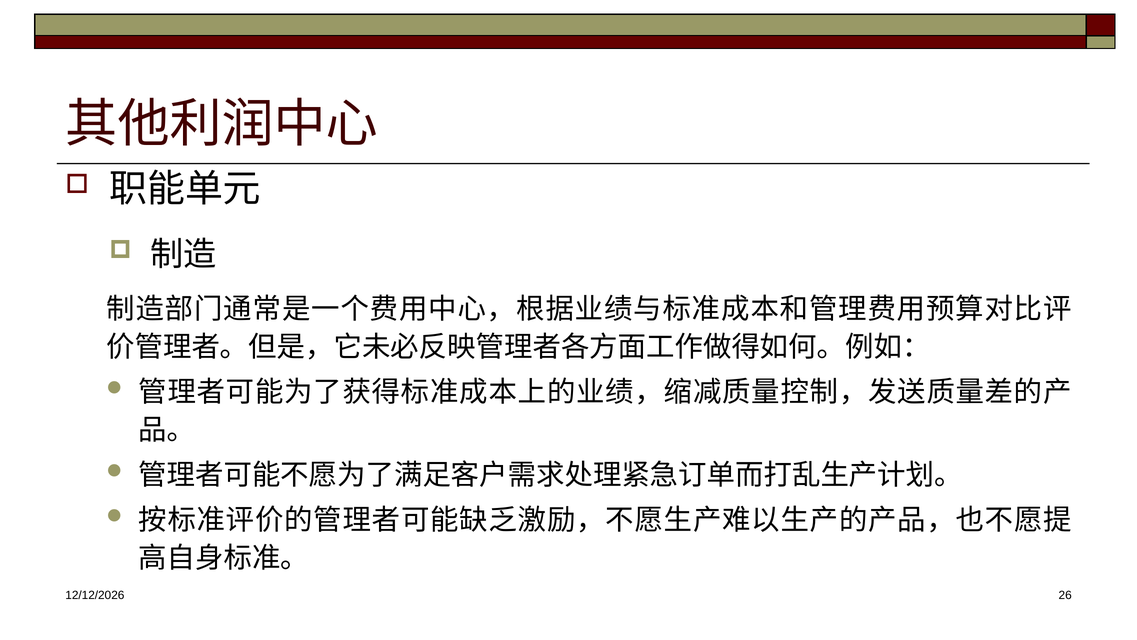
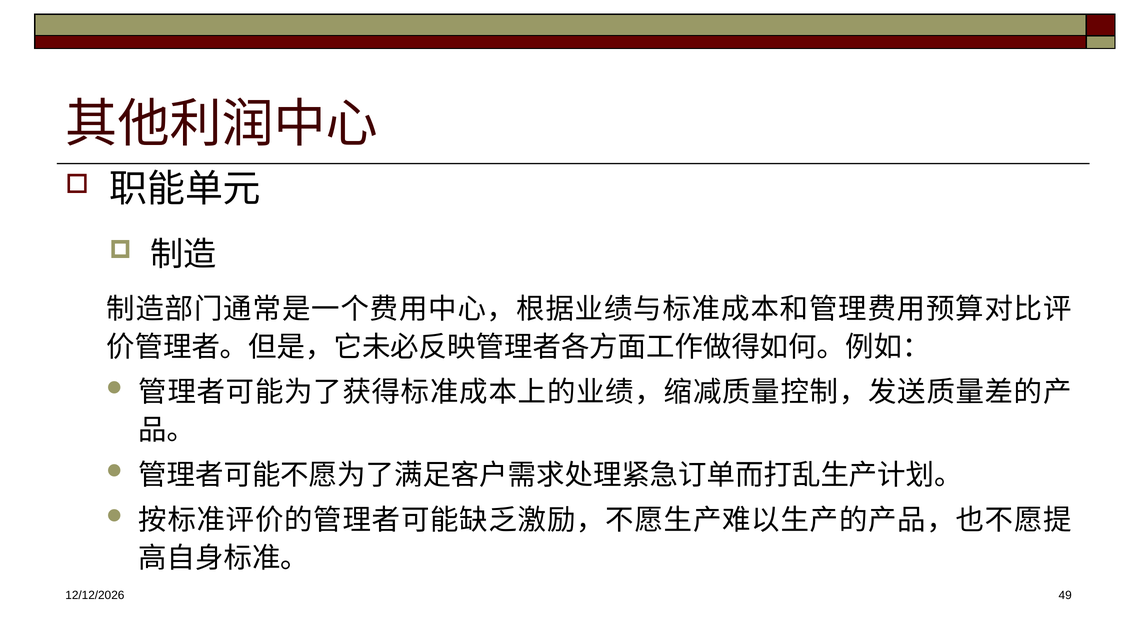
26: 26 -> 49
